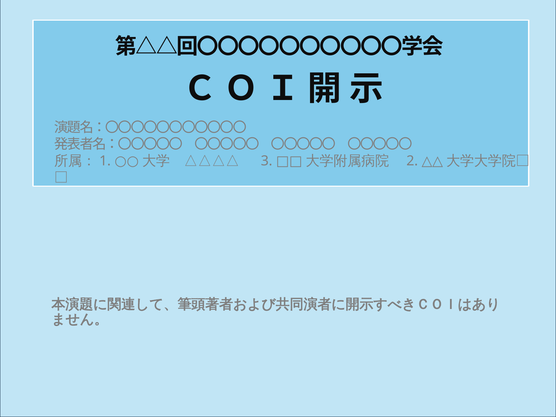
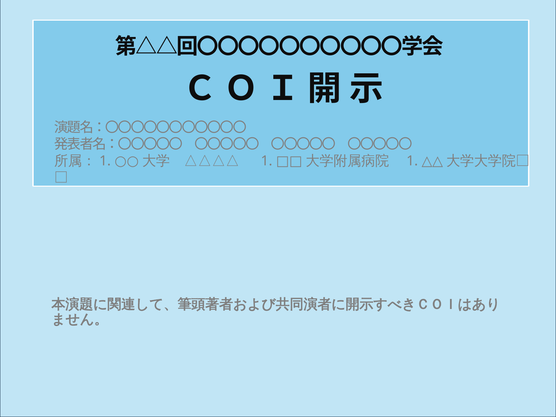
3 at (267, 161): 3 -> 1
2 at (412, 161): 2 -> 1
